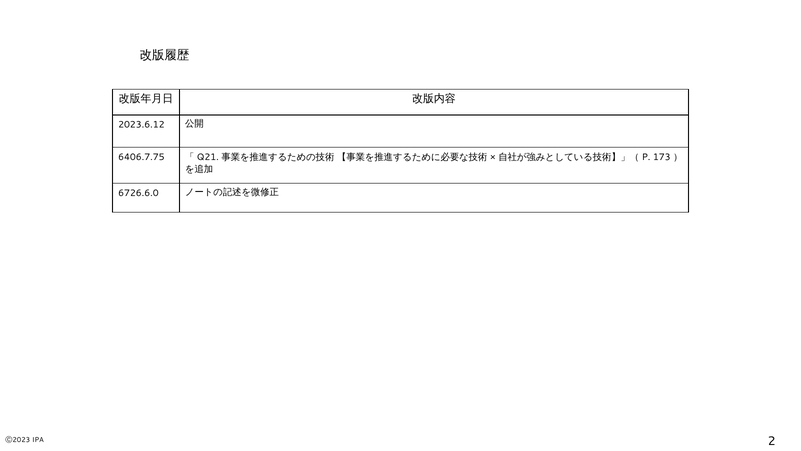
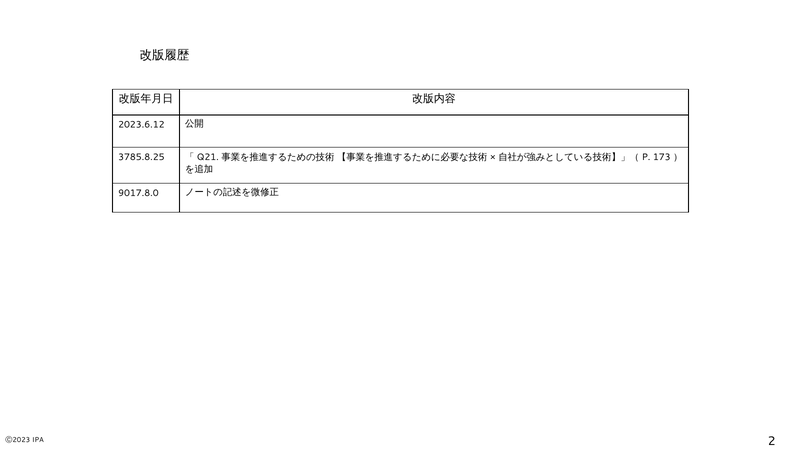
6406.7.75: 6406.7.75 -> 3785.8.25
6726.6.0: 6726.6.0 -> 9017.8.0
